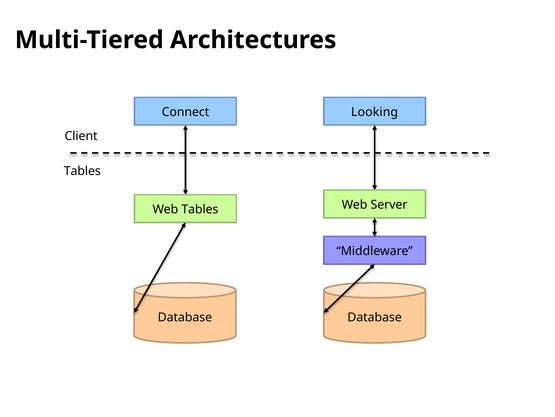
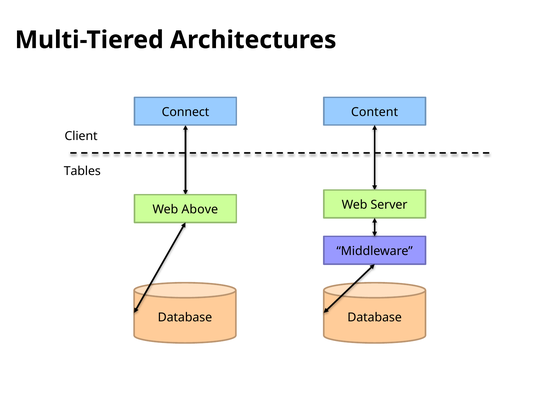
Looking: Looking -> Content
Web Tables: Tables -> Above
